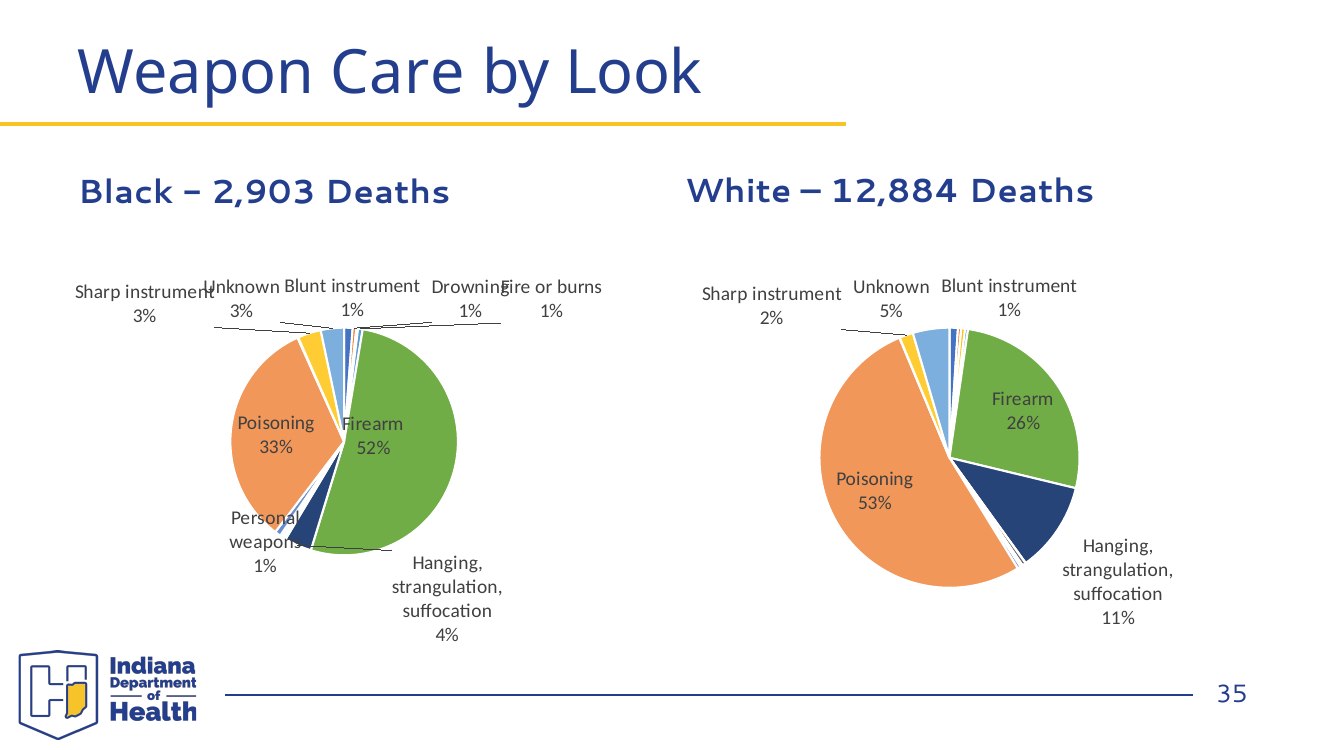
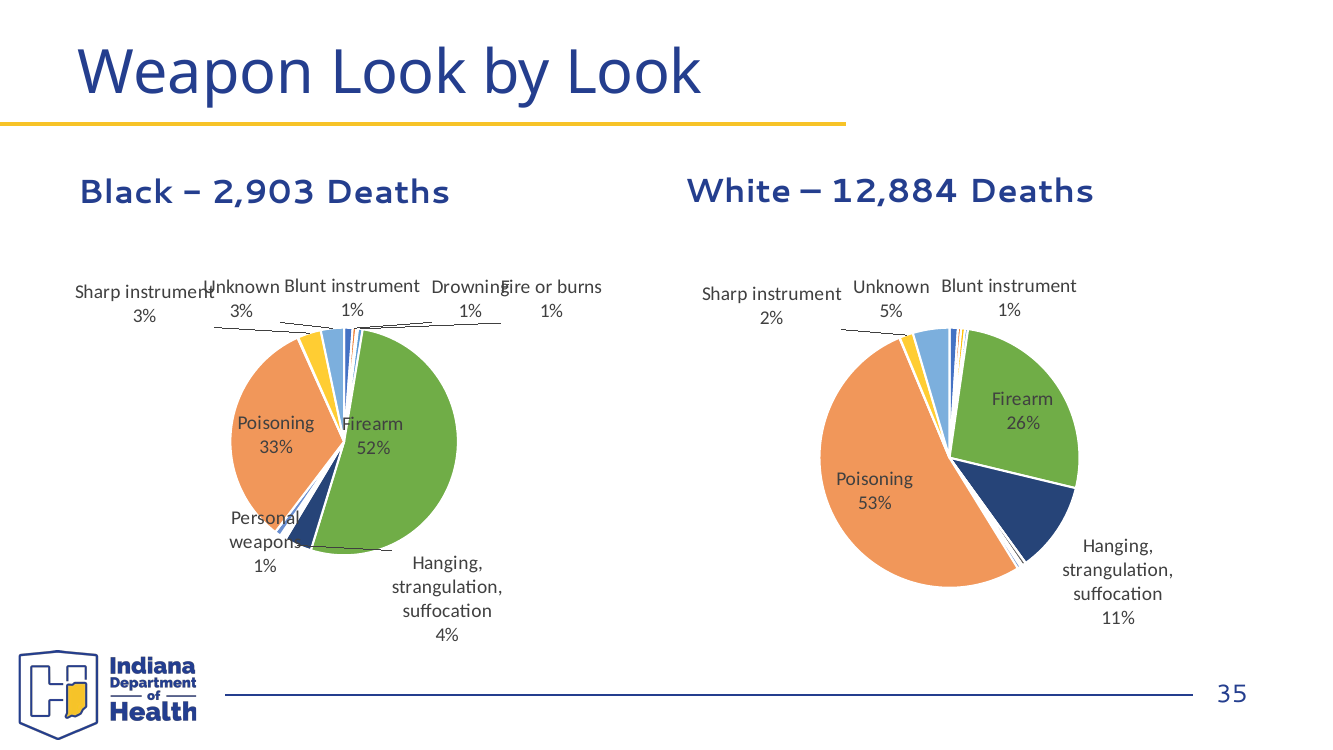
Weapon Care: Care -> Look
